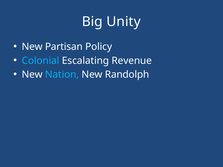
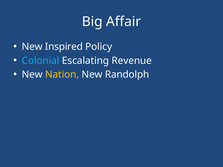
Unity: Unity -> Affair
Partisan: Partisan -> Inspired
Nation colour: light blue -> yellow
